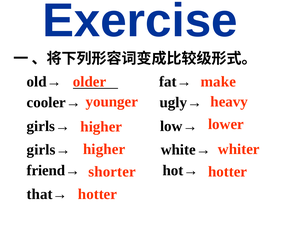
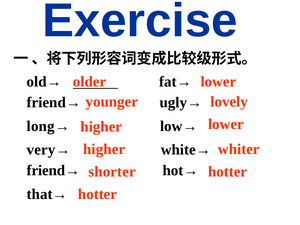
older make: make -> lower
heavy: heavy -> lovely
cooler→ at (54, 102): cooler→ -> friend→
girls→ at (48, 126): girls→ -> long→
girls→ at (49, 150): girls→ -> very→
